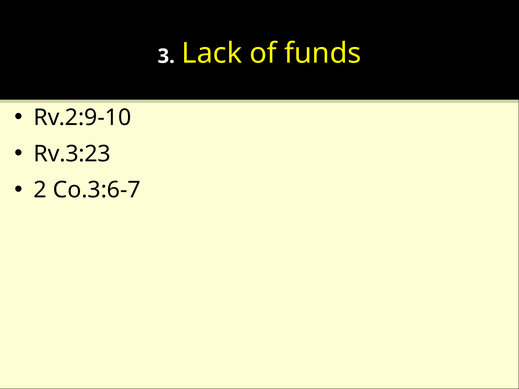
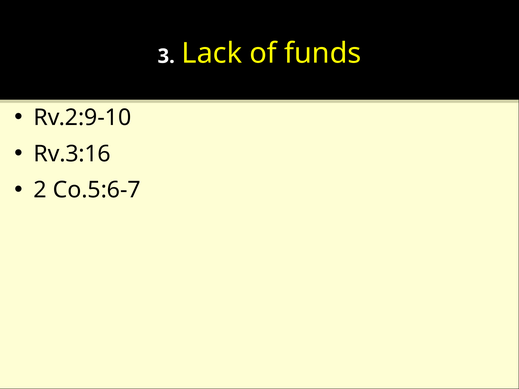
Rv.3:23: Rv.3:23 -> Rv.3:16
Co.3:6-7: Co.3:6-7 -> Co.5:6-7
